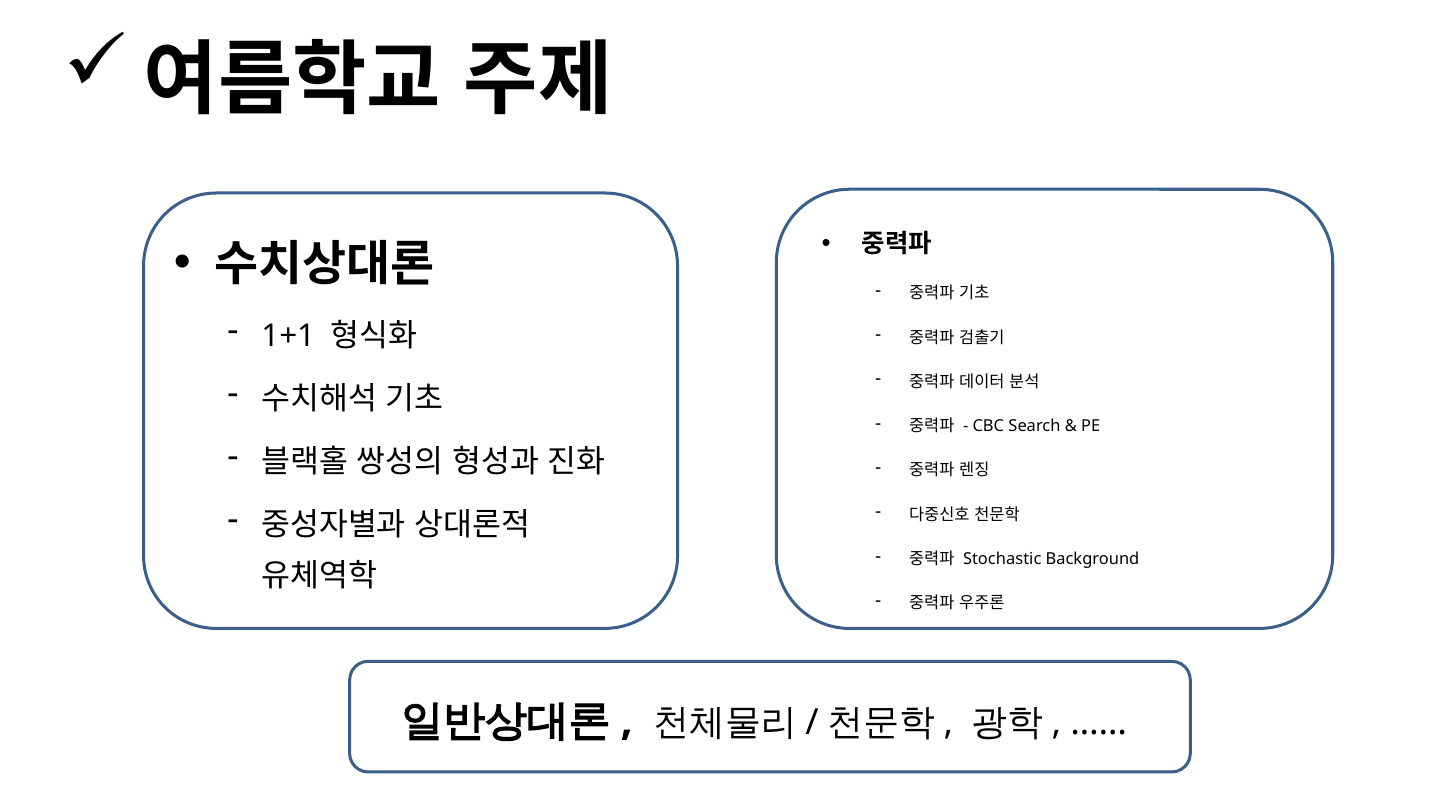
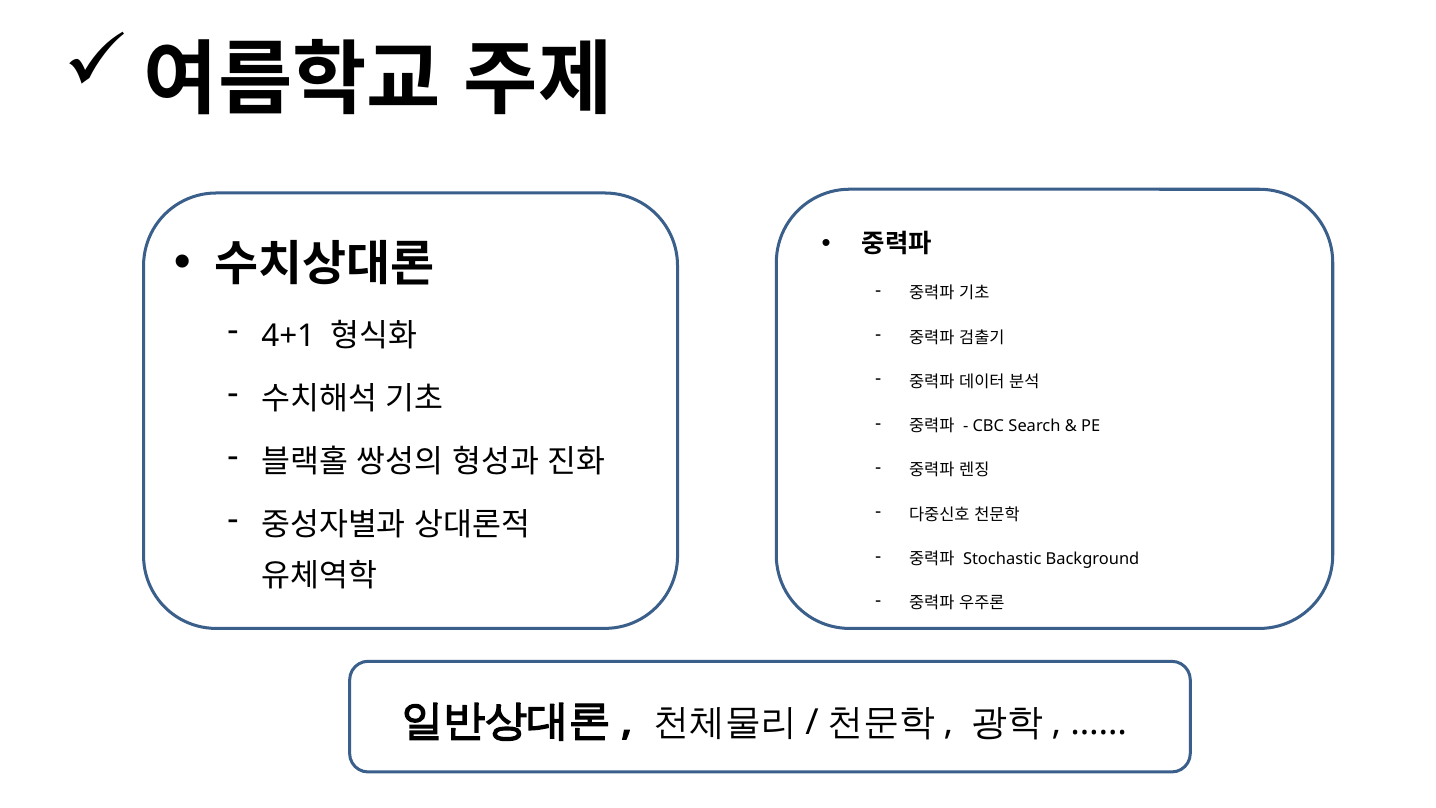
1+1: 1+1 -> 4+1
